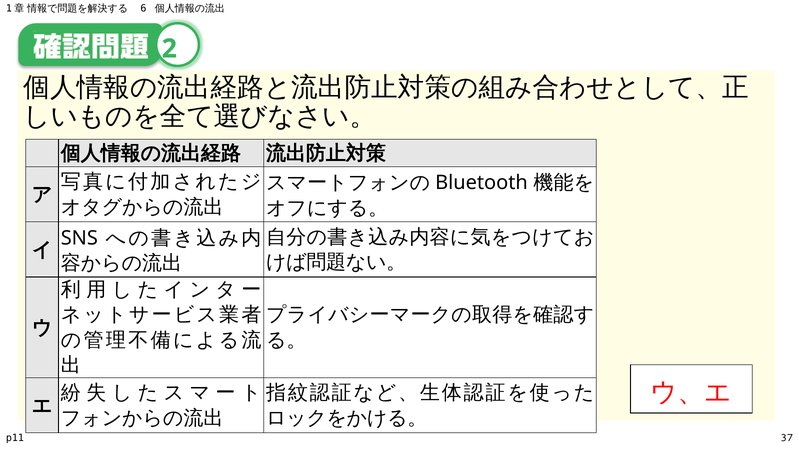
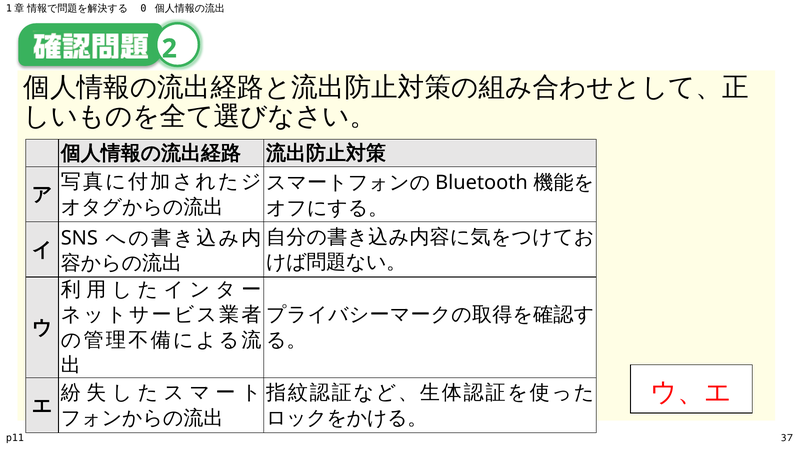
6: 6 -> 0
